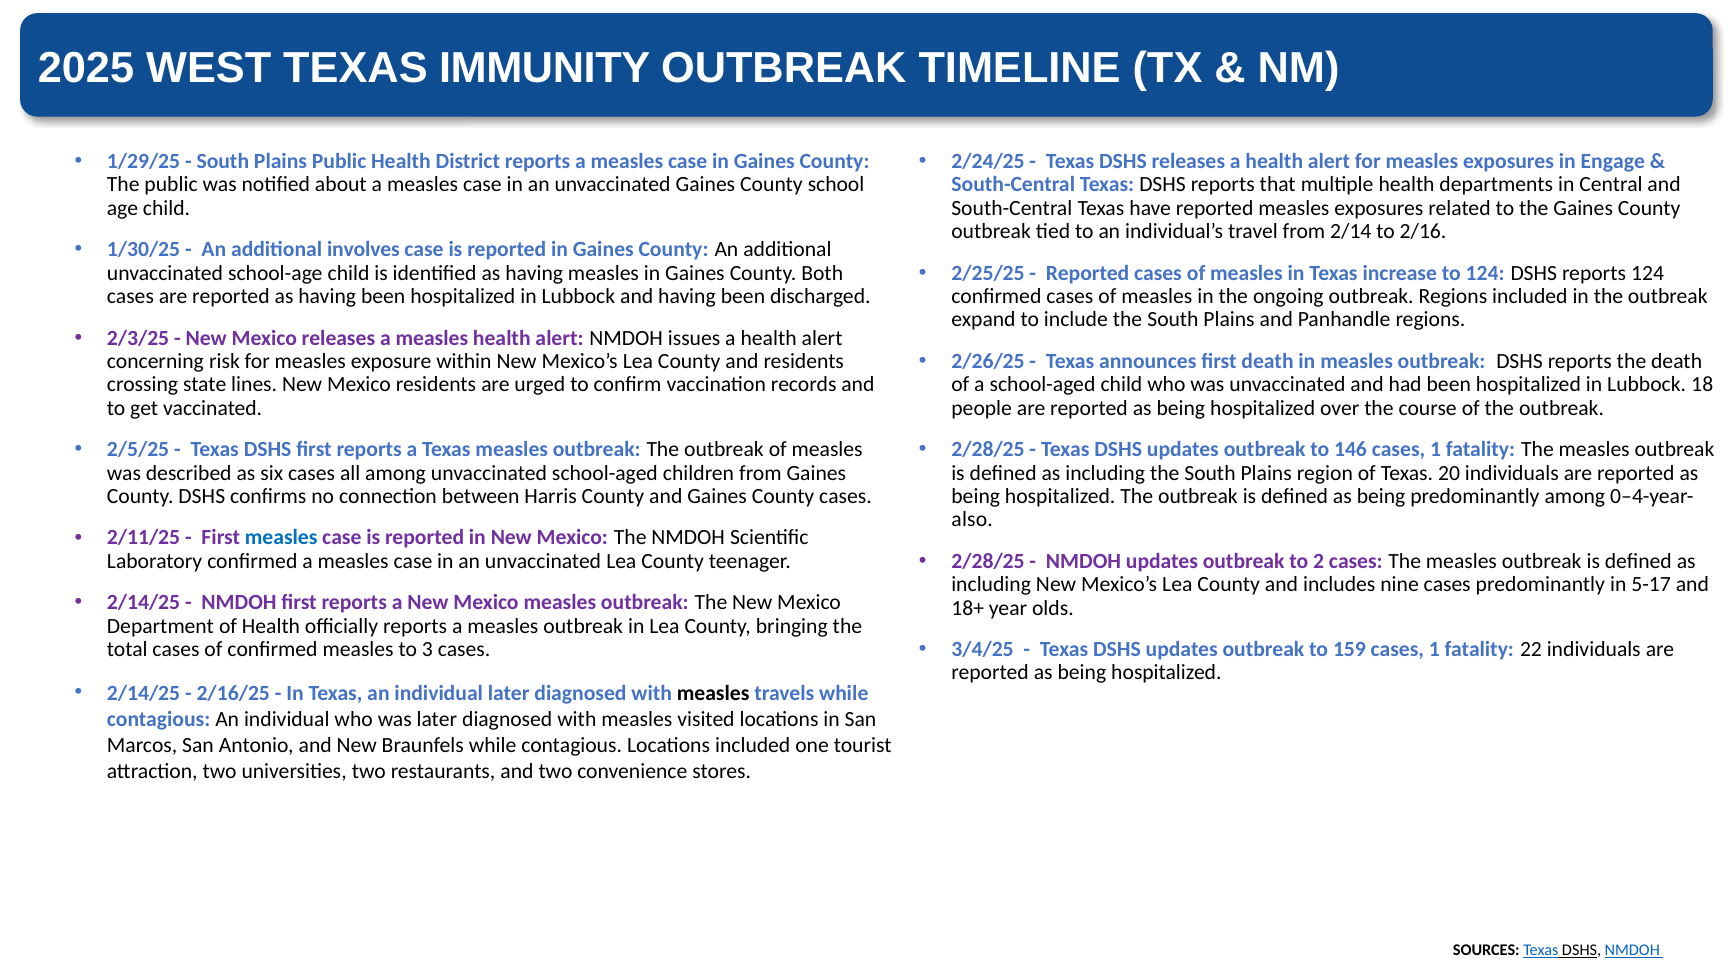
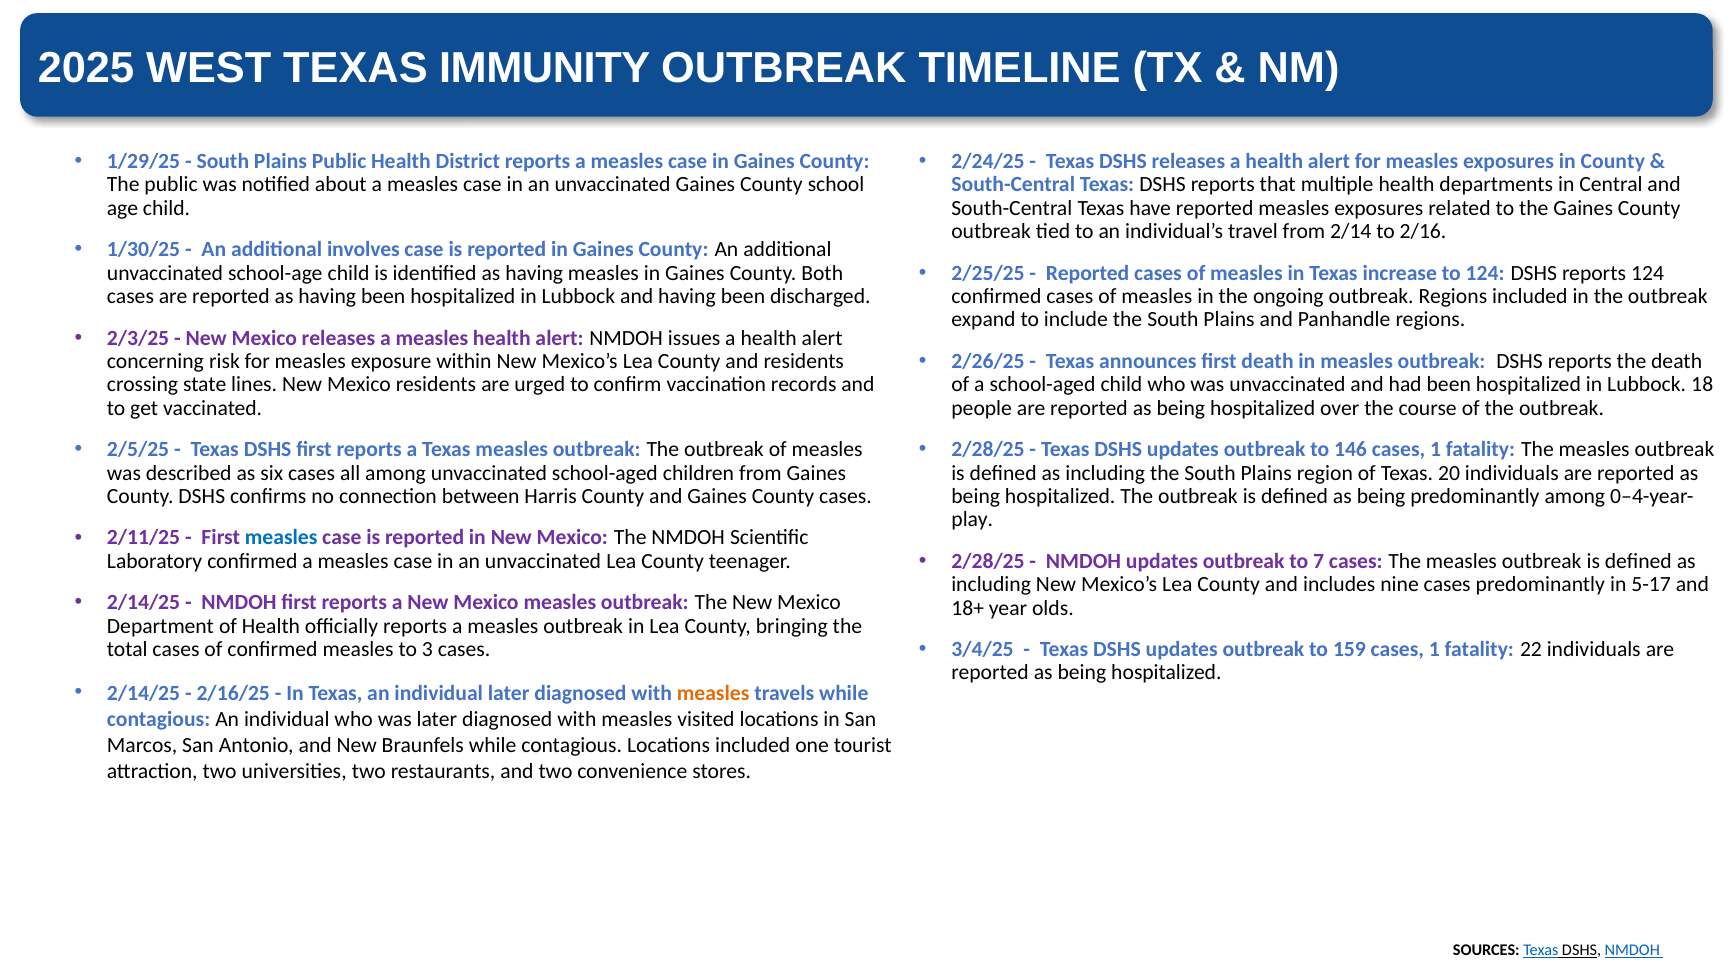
in Engage: Engage -> County
also: also -> play
2: 2 -> 7
measles at (713, 693) colour: black -> orange
